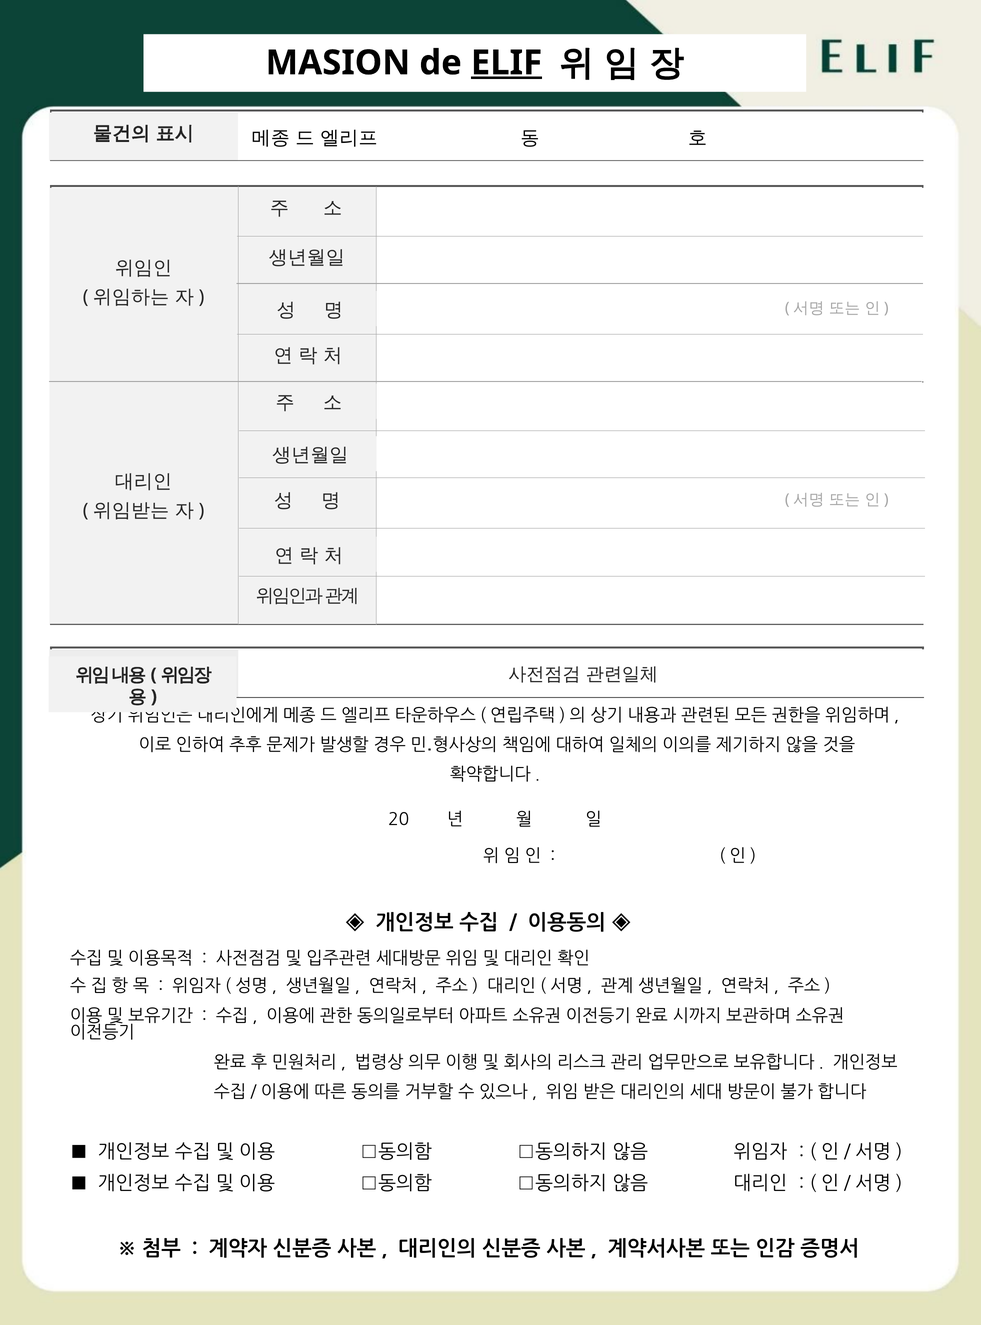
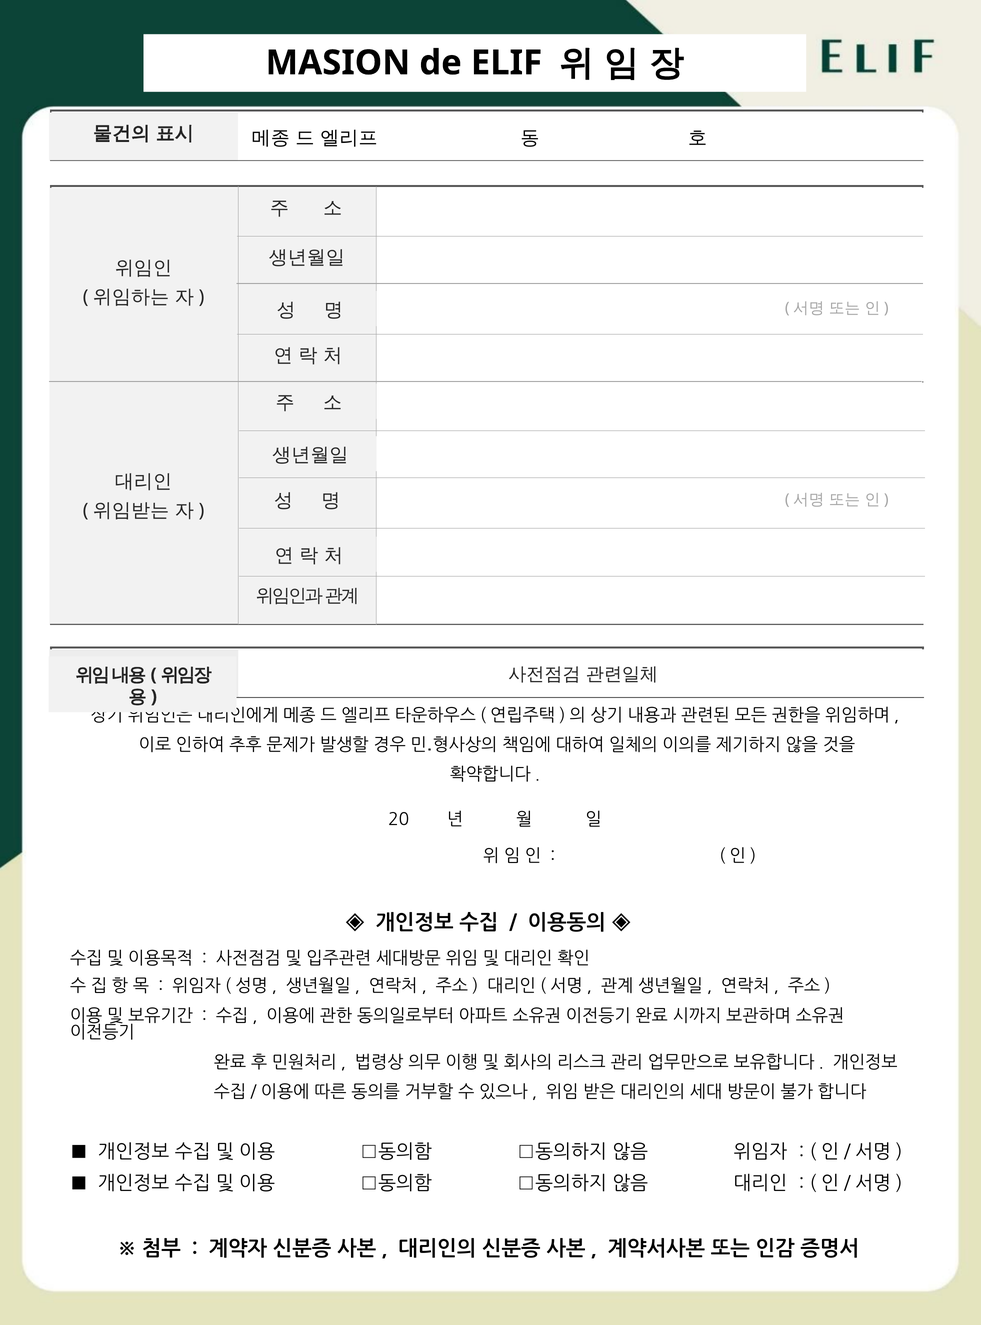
ELIF underline: present -> none
